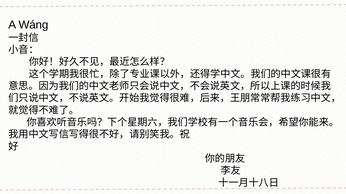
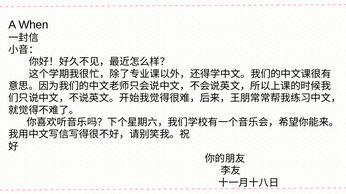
Wáng: Wáng -> When
